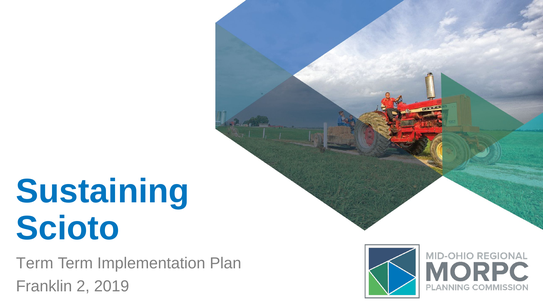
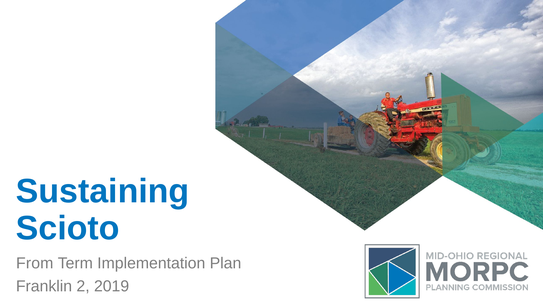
Term at (35, 263): Term -> From
